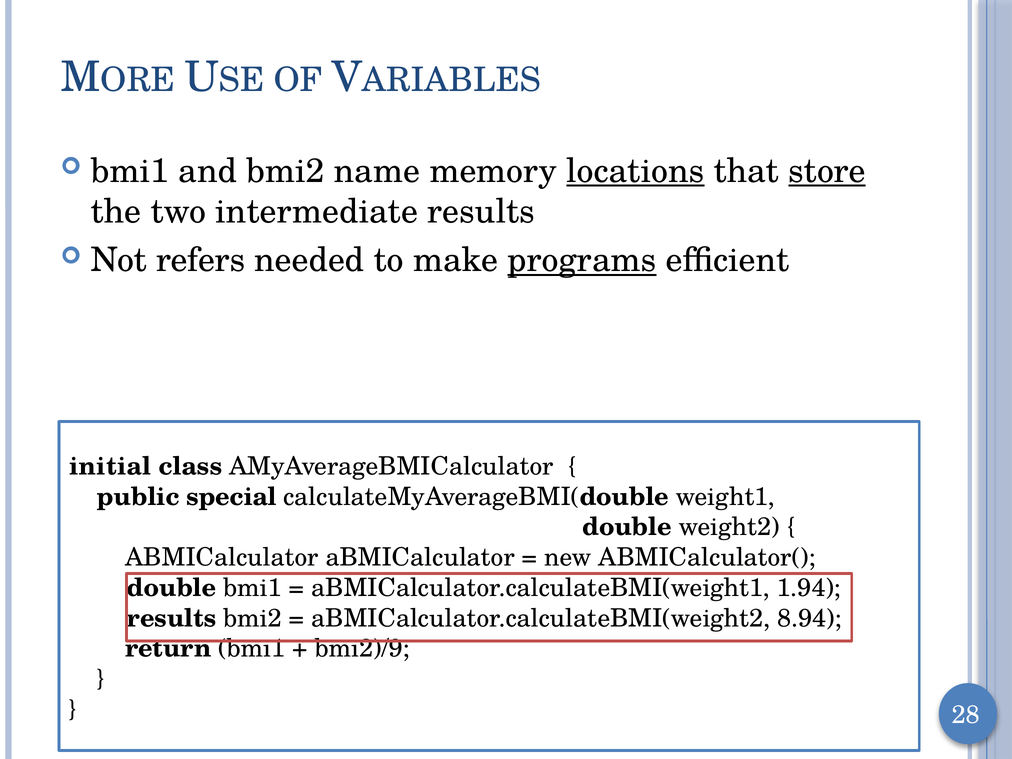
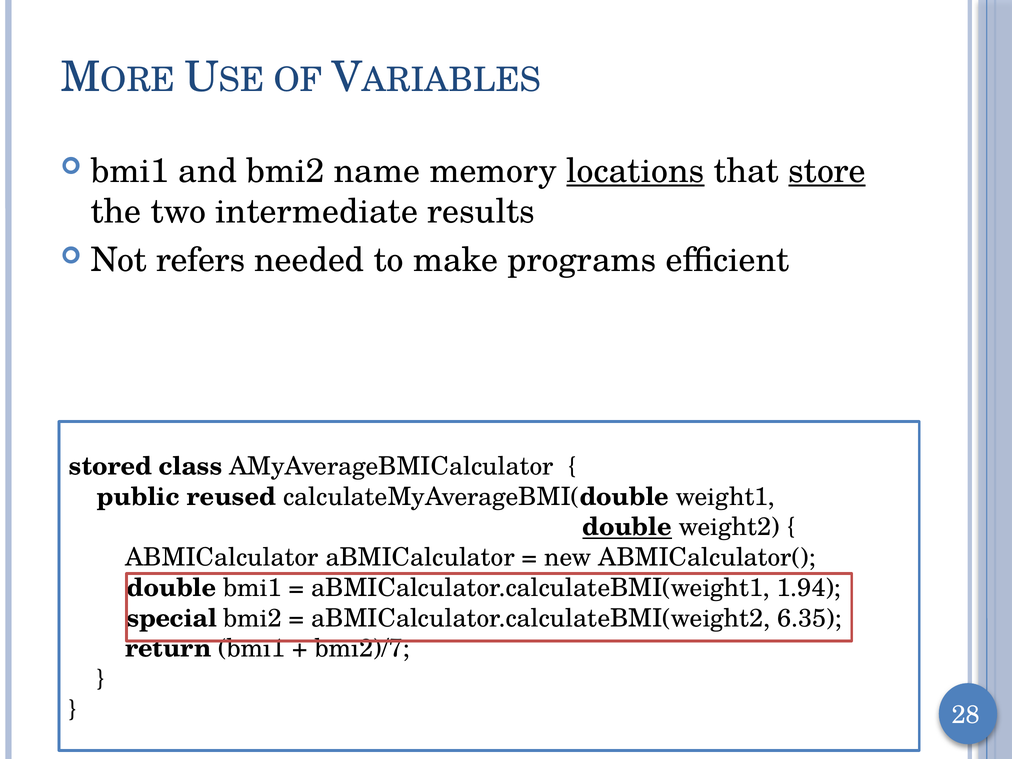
programs underline: present -> none
initial: initial -> stored
special: special -> reused
double at (627, 527) underline: none -> present
results at (172, 618): results -> special
8.94: 8.94 -> 6.35
bmi2)/9: bmi2)/9 -> bmi2)/7
